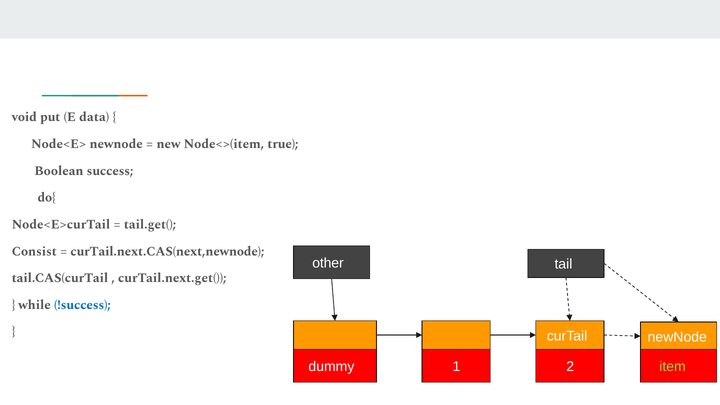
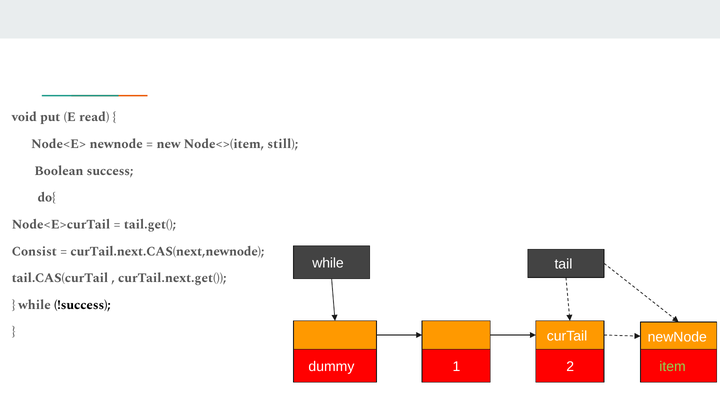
data: data -> read
true: true -> still
other at (328, 263): other -> while
!success colour: blue -> black
